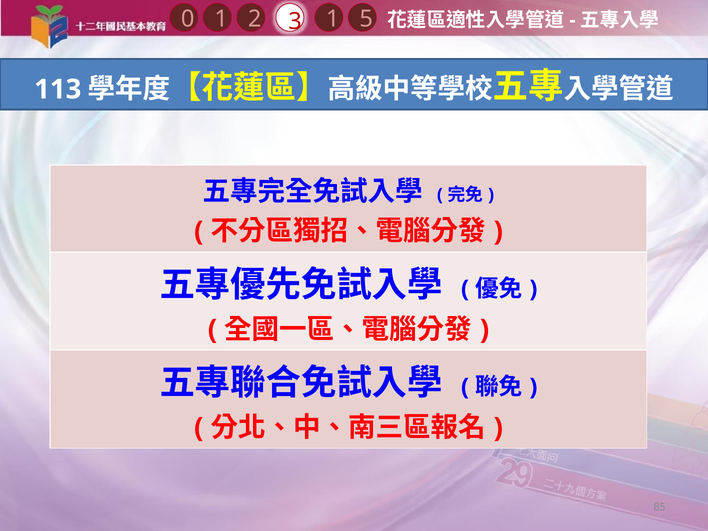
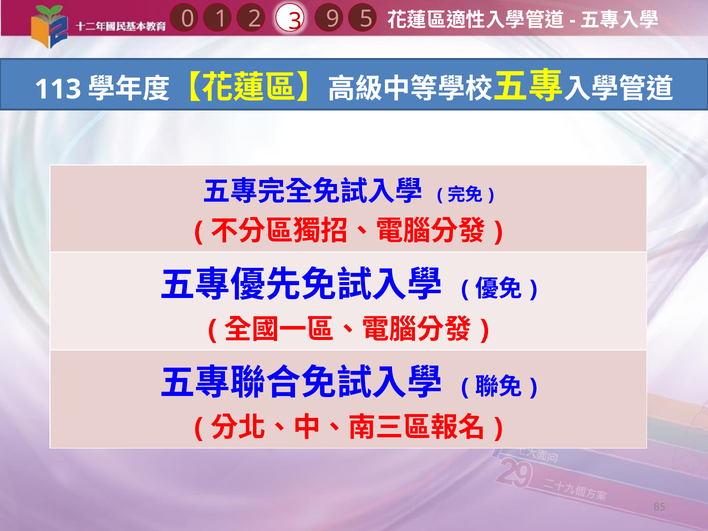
1 1: 1 -> 9
